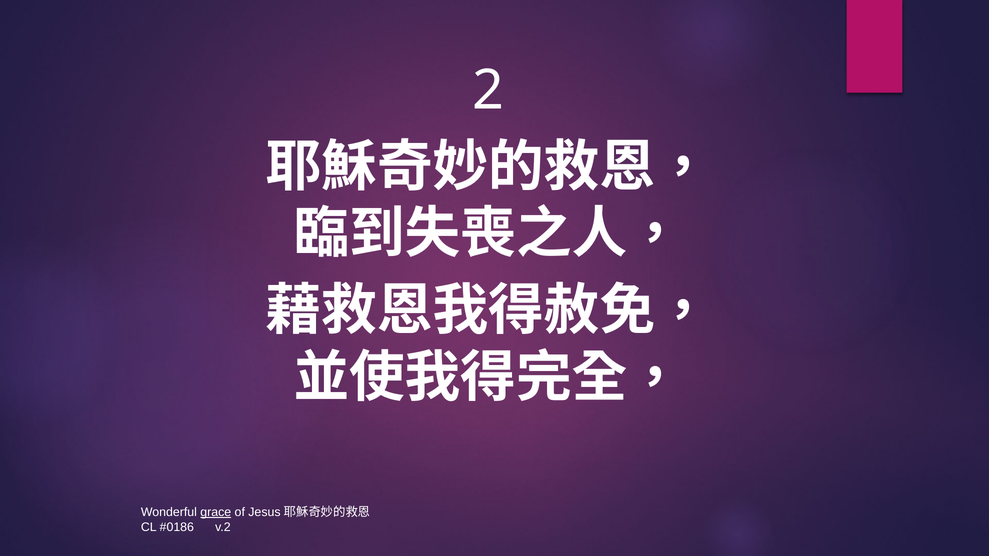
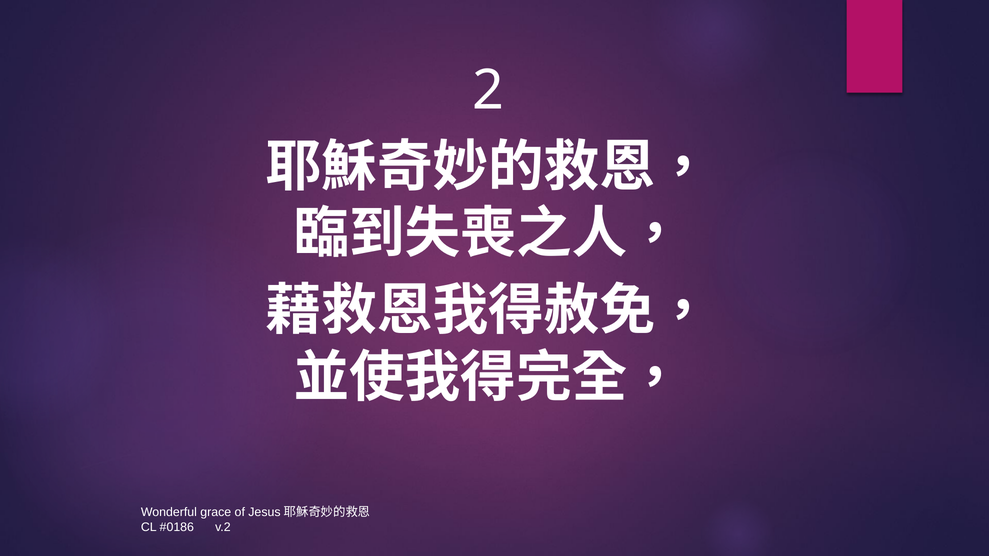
grace underline: present -> none
